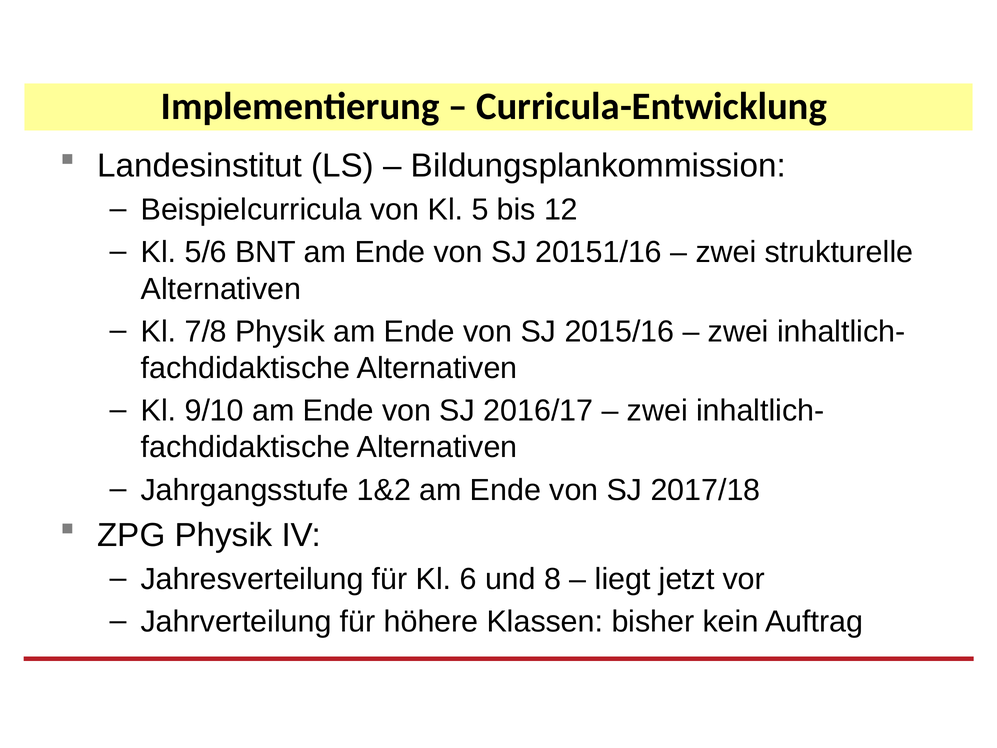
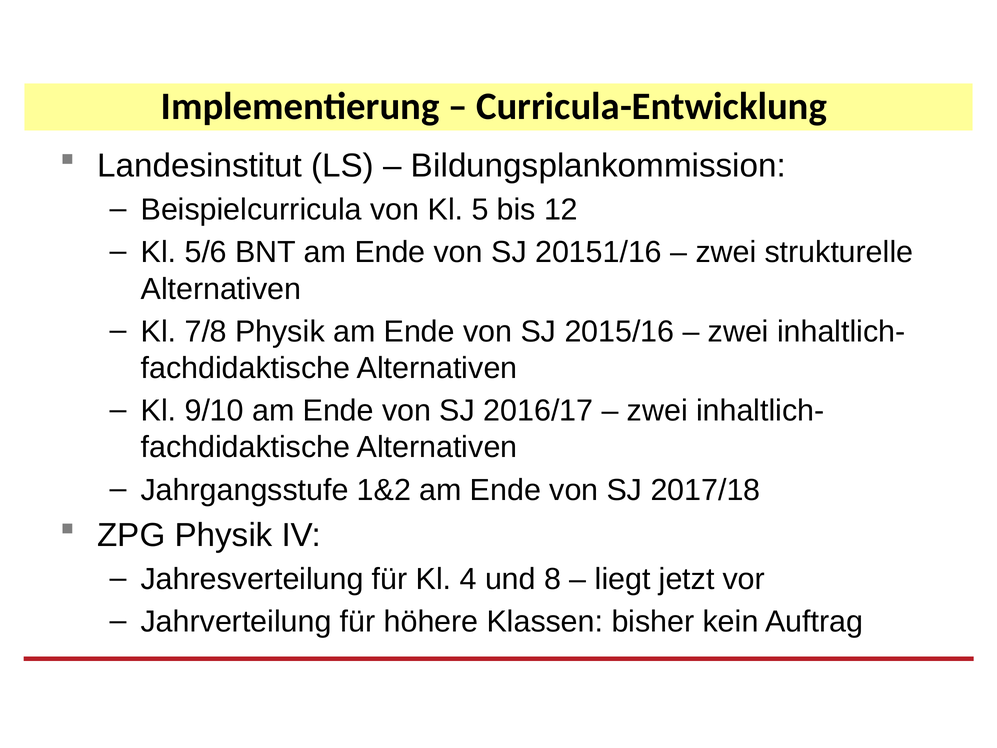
6: 6 -> 4
